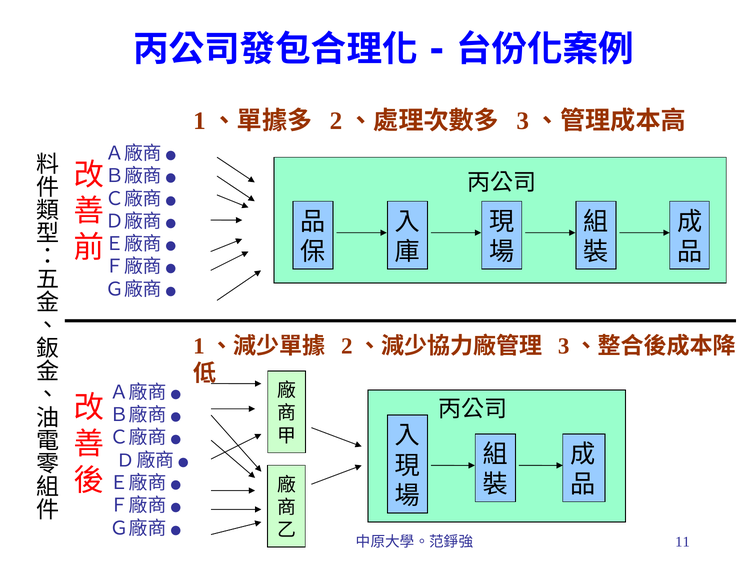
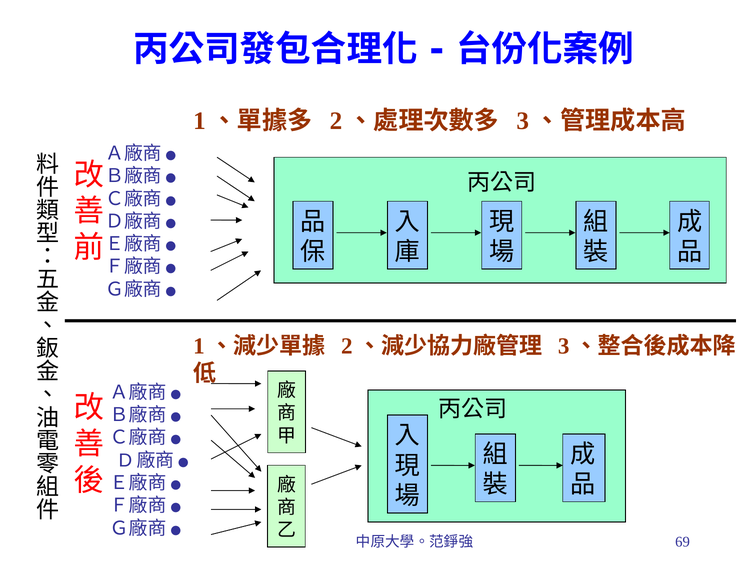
11: 11 -> 69
